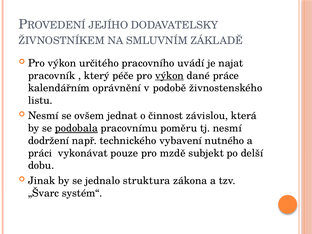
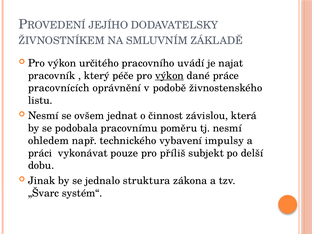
kalendářním: kalendářním -> pracovnících
podobala underline: present -> none
dodržení: dodržení -> ohledem
nutného: nutného -> impulsy
mzdě: mzdě -> příliš
